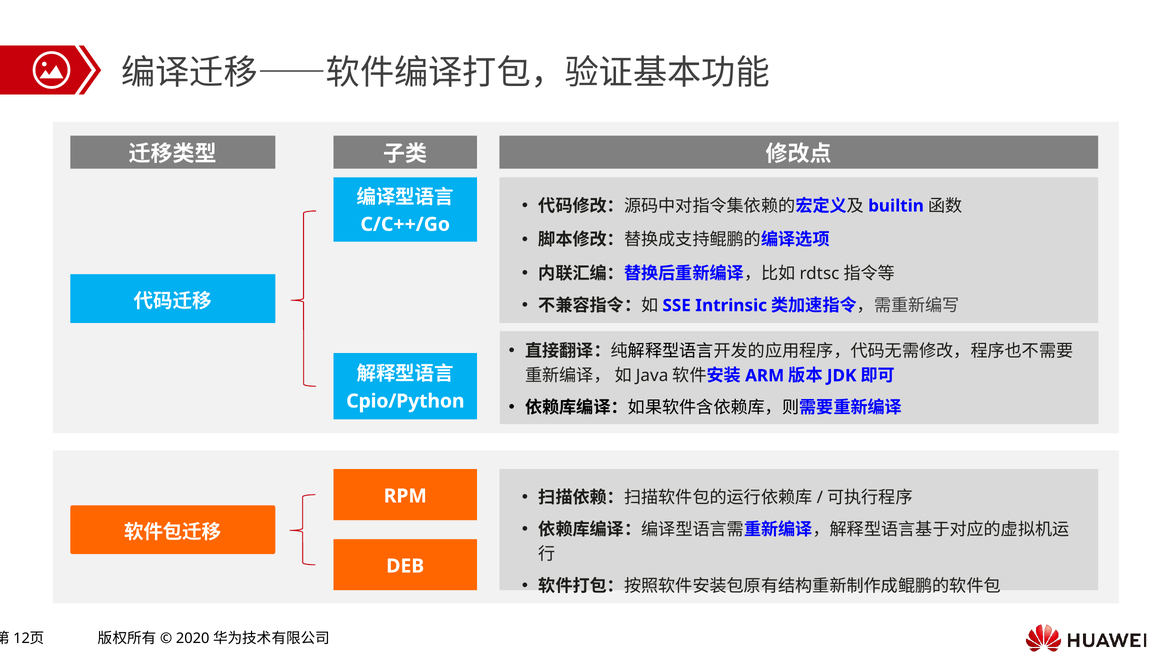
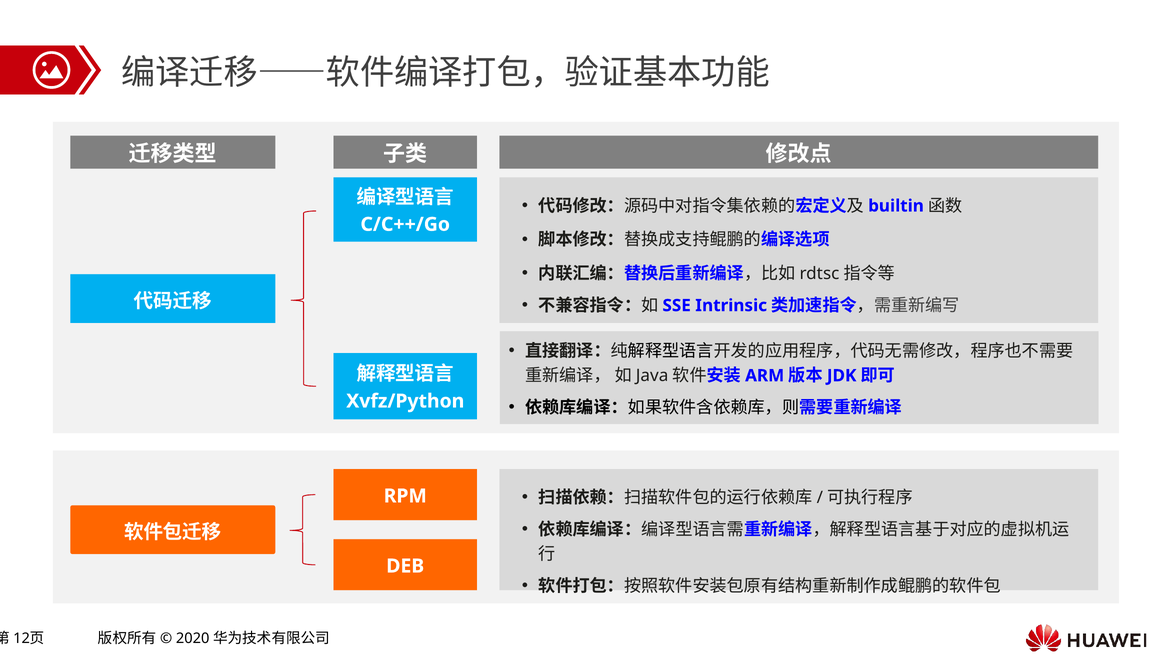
Cpio/Python: Cpio/Python -> Xvfz/Python
